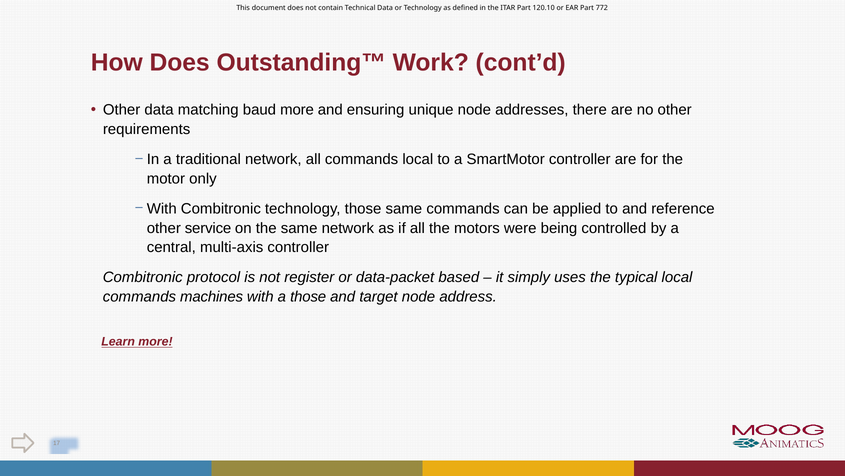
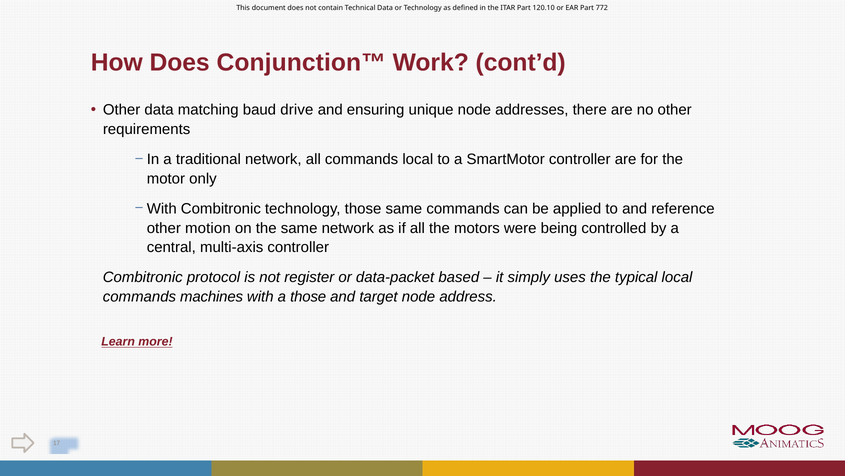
Outstanding™: Outstanding™ -> Conjunction™
baud more: more -> drive
service: service -> motion
